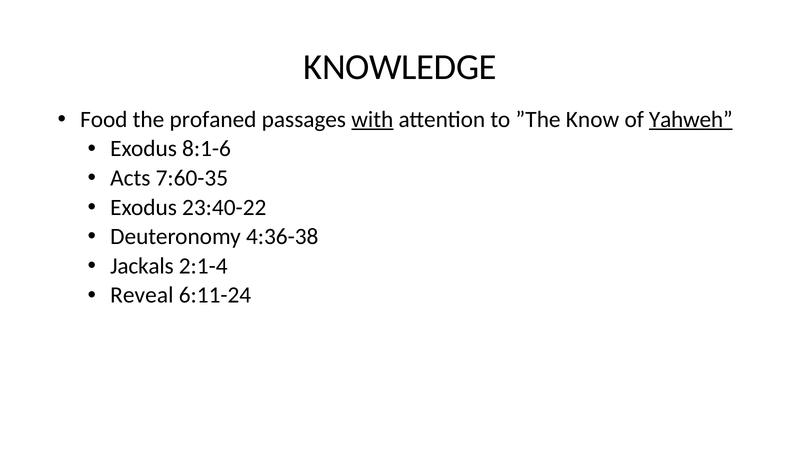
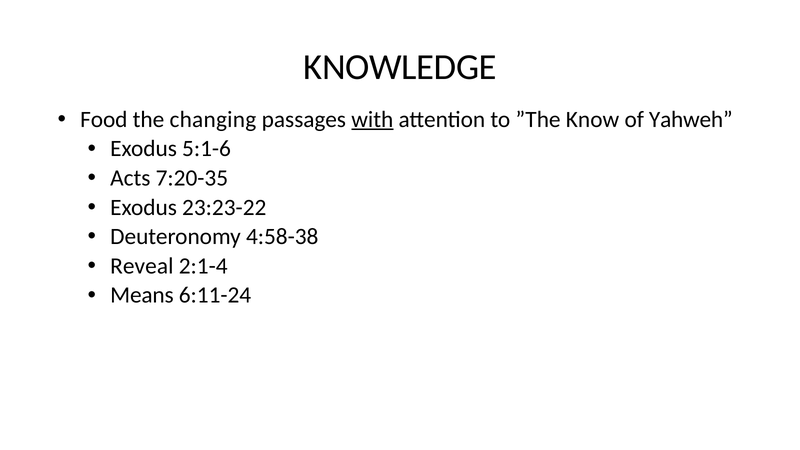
profaned: profaned -> changing
Yahweh underline: present -> none
8:1-6: 8:1-6 -> 5:1-6
7:60-35: 7:60-35 -> 7:20-35
23:40-22: 23:40-22 -> 23:23-22
4:36-38: 4:36-38 -> 4:58-38
Jackals: Jackals -> Reveal
Reveal: Reveal -> Means
